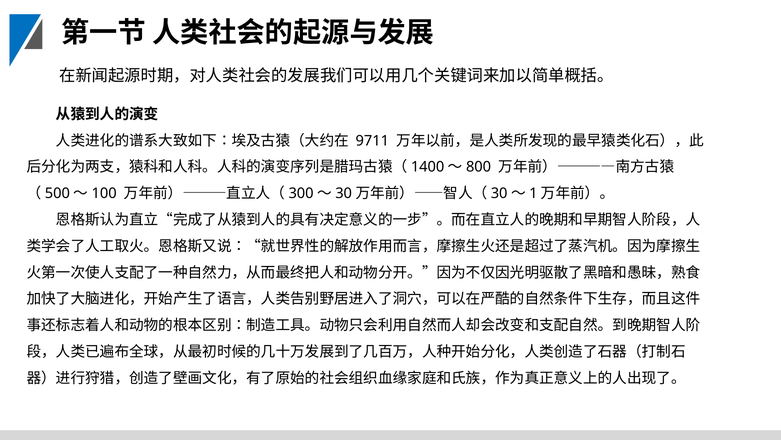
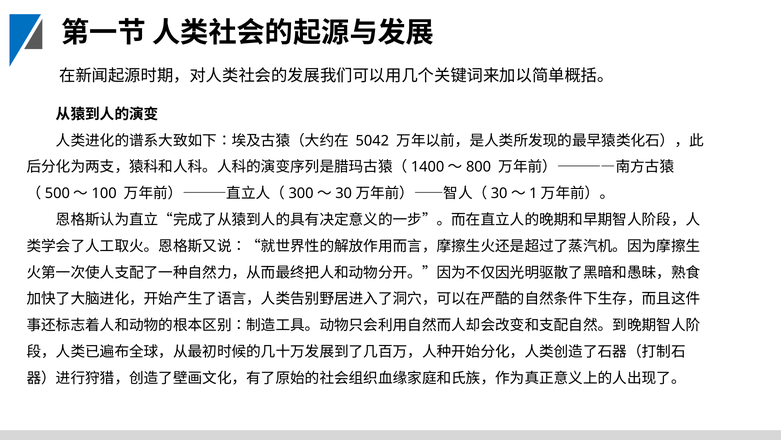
9711: 9711 -> 5042
